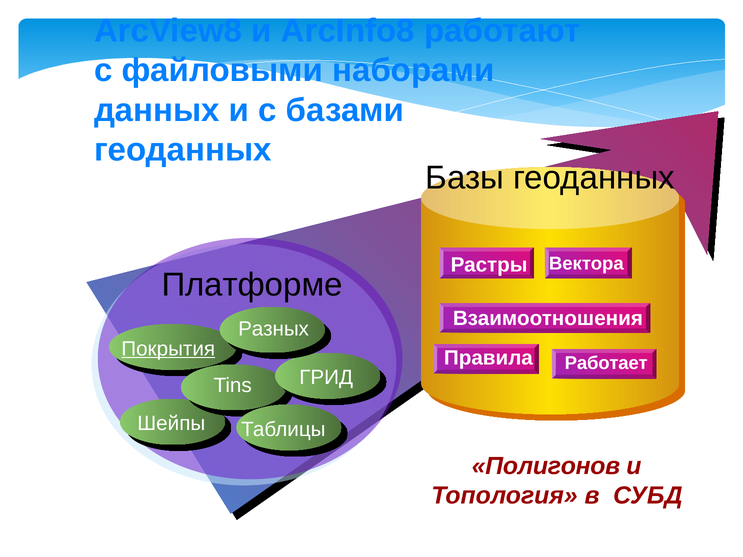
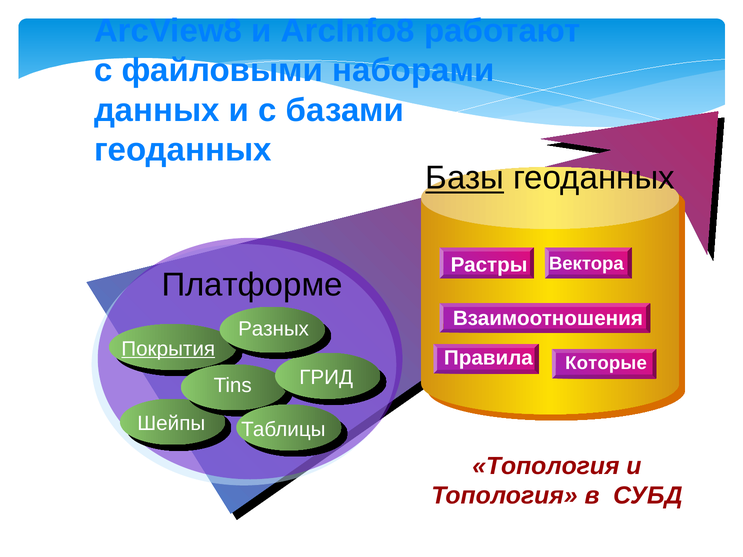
Базы underline: none -> present
Работает: Работает -> Которые
Полигонов at (546, 466): Полигонов -> Топология
